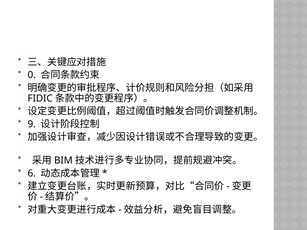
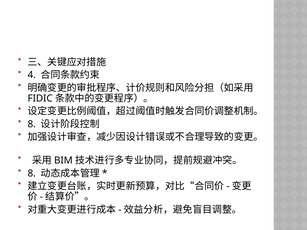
0: 0 -> 4
9 at (32, 124): 9 -> 8
6 at (32, 173): 6 -> 8
